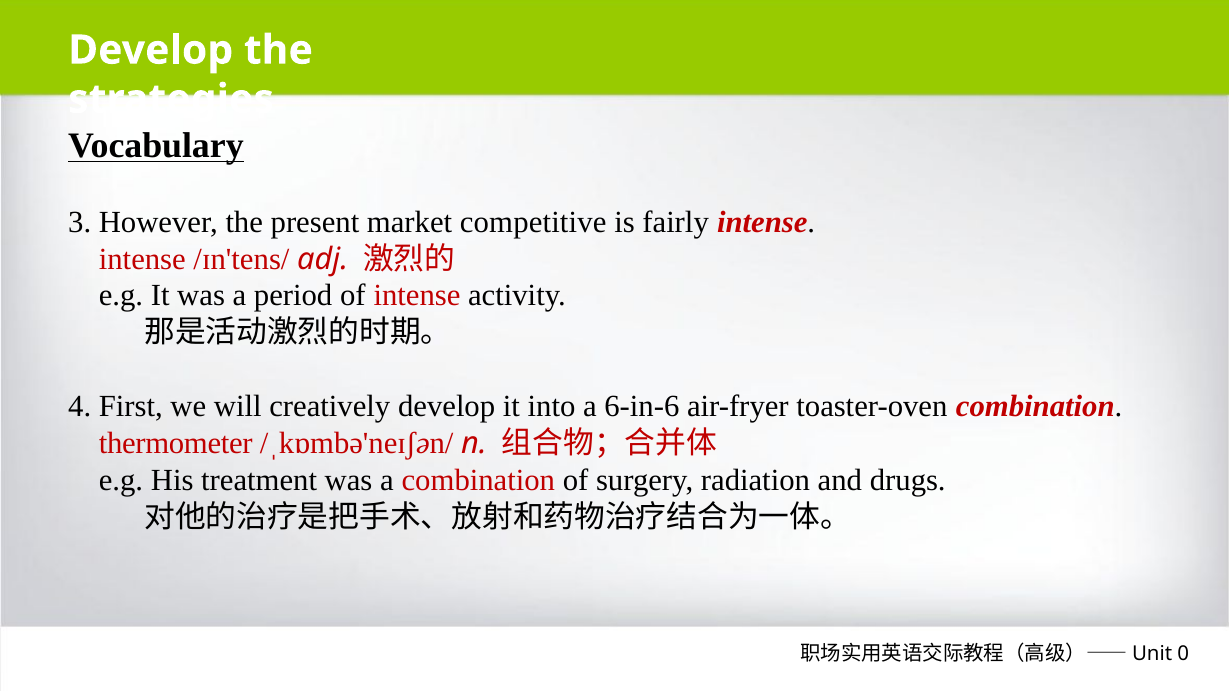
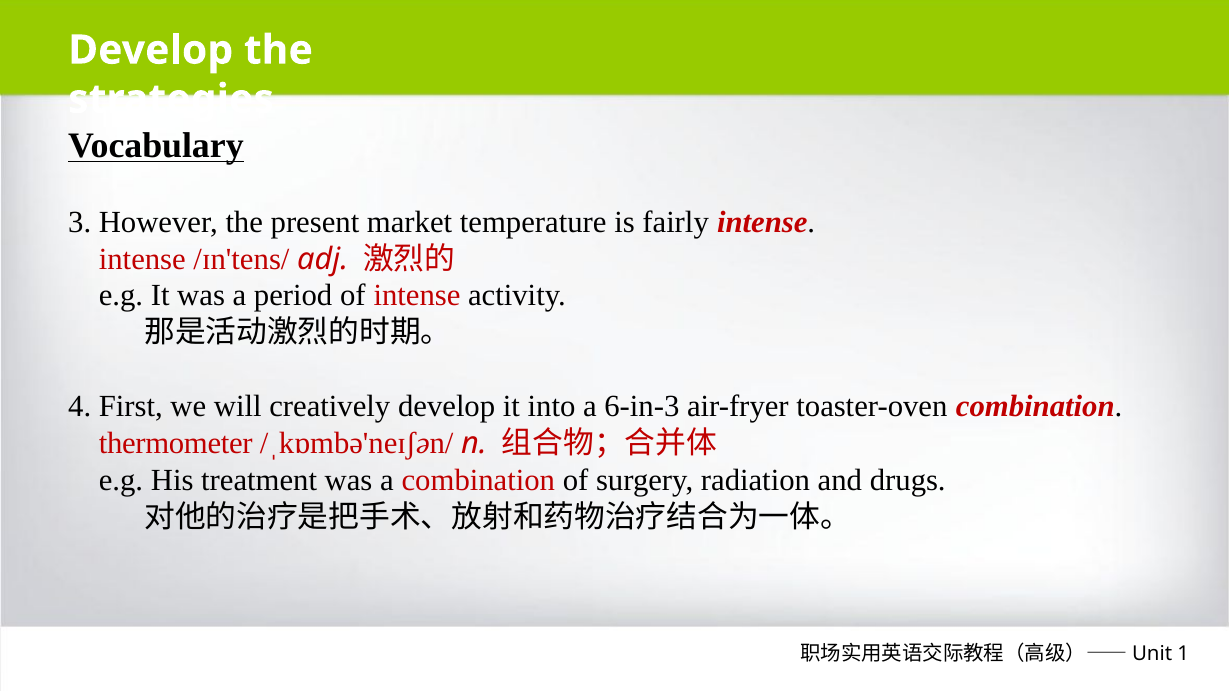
competitive: competitive -> temperature
6-in-6: 6-in-6 -> 6-in-3
0: 0 -> 1
